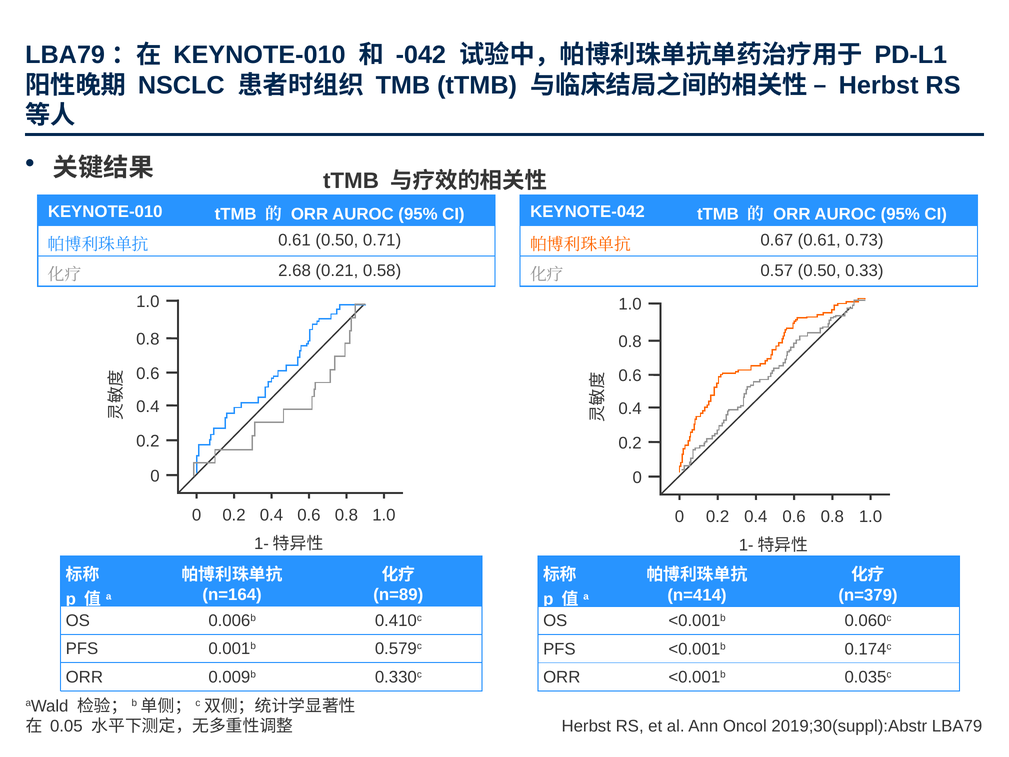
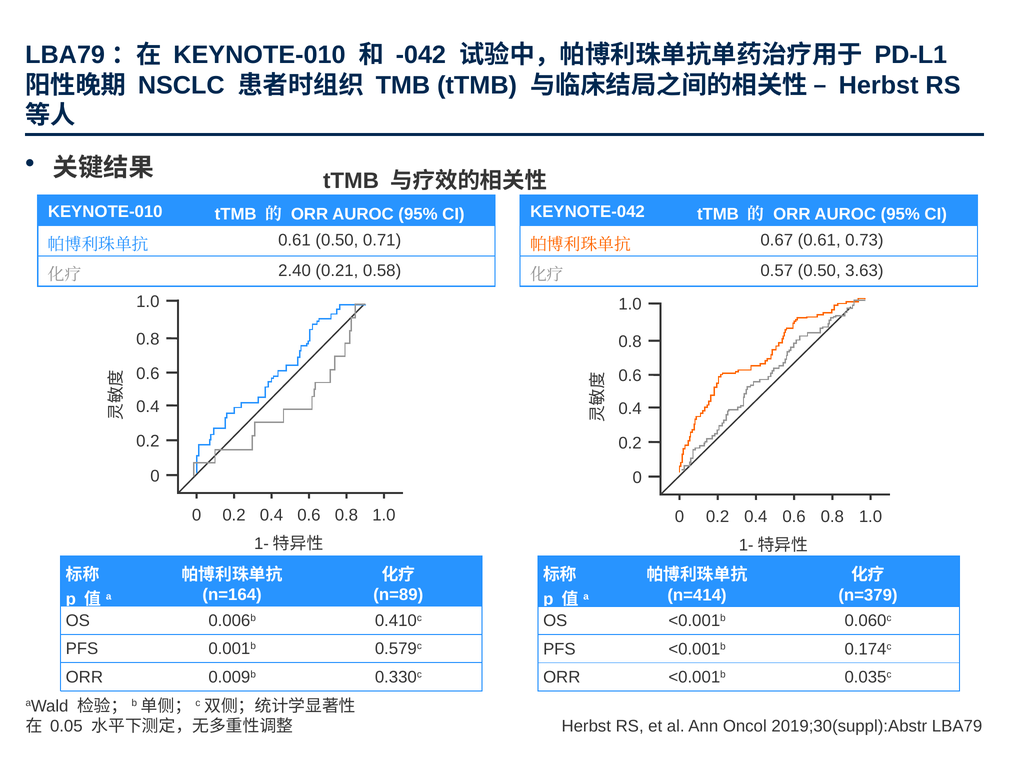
2.68: 2.68 -> 2.40
0.33: 0.33 -> 3.63
